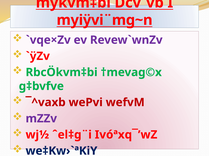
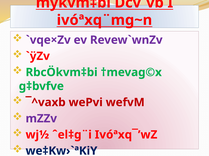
myiÿvi¨mg~n: myiÿvi¨mg~n -> ivóªxq¨mg~n
